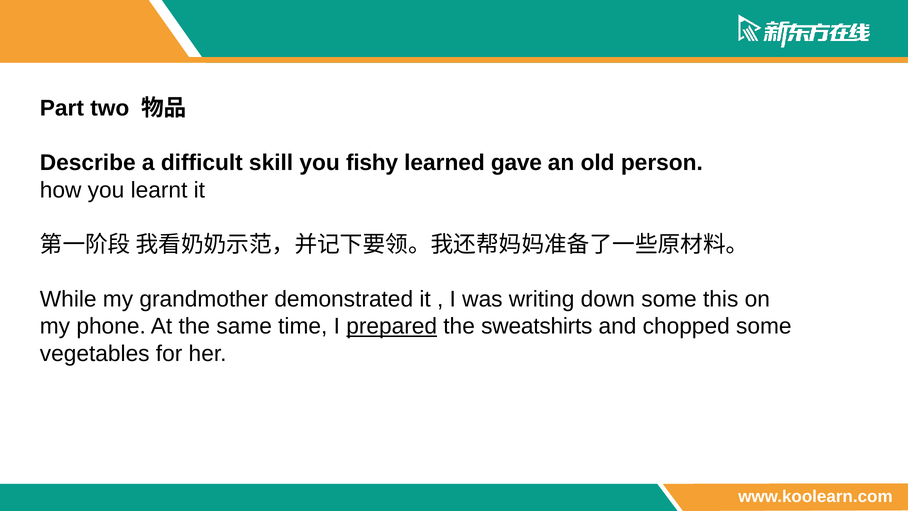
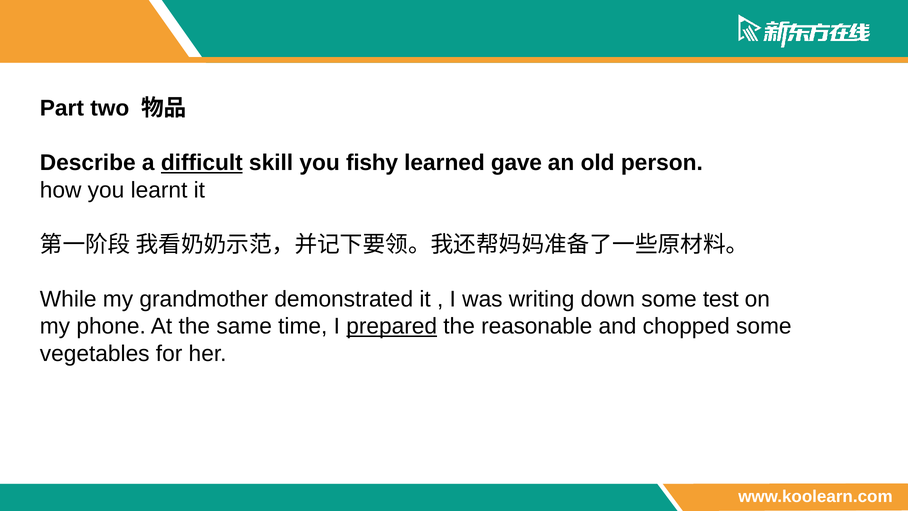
difficult underline: none -> present
this: this -> test
sweatshirts: sweatshirts -> reasonable
